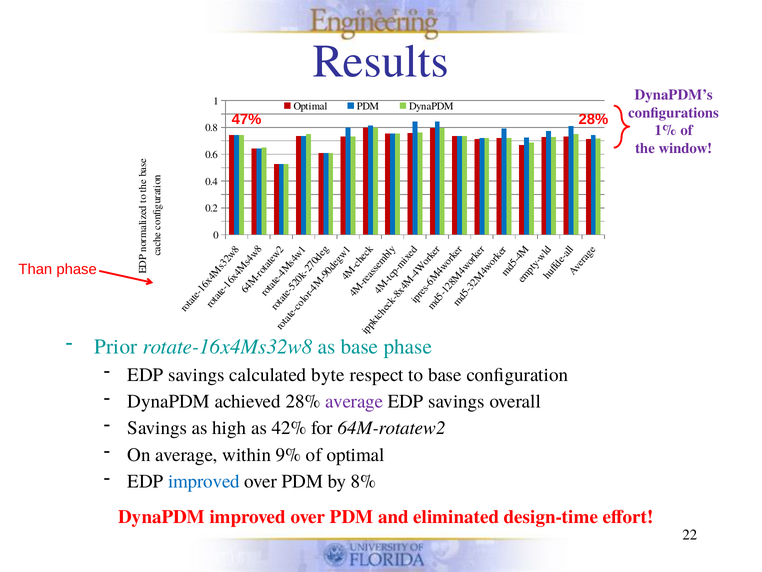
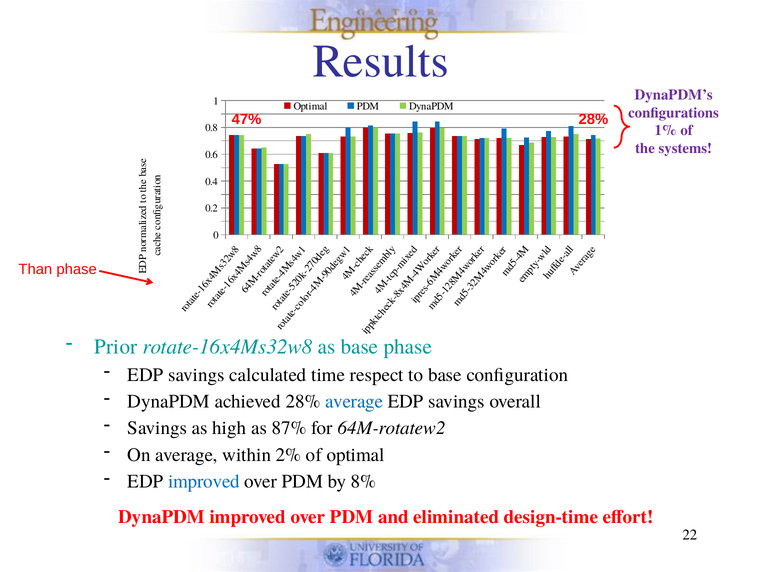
window: window -> systems
byte: byte -> time
average at (354, 401) colour: purple -> blue
42%: 42% -> 87%
9%: 9% -> 2%
